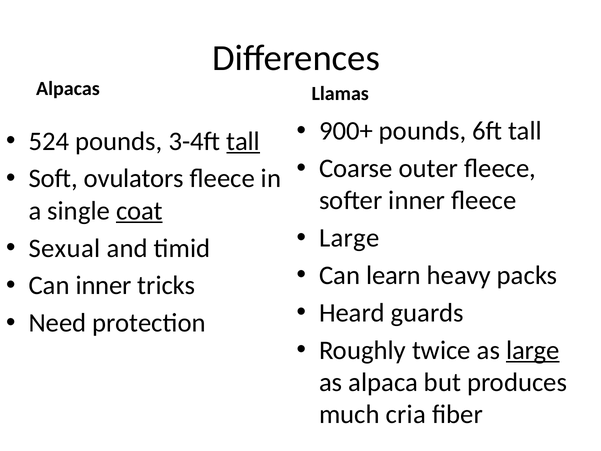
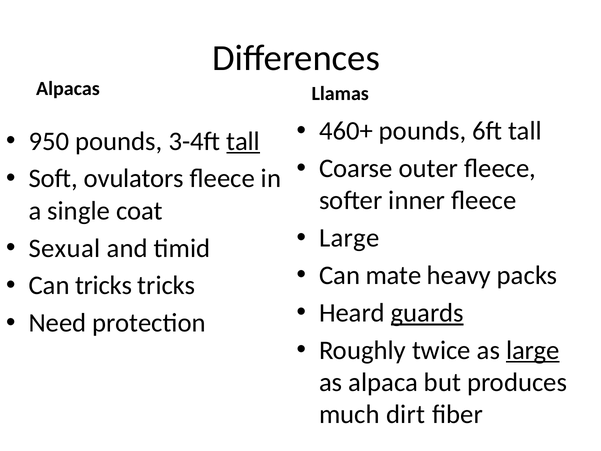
900+: 900+ -> 460+
524: 524 -> 950
coat underline: present -> none
learn: learn -> mate
Can inner: inner -> tricks
guards underline: none -> present
cria: cria -> dirt
